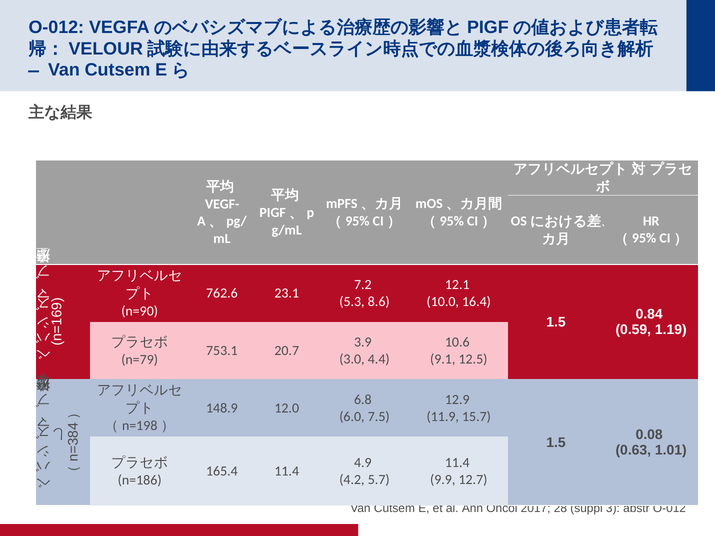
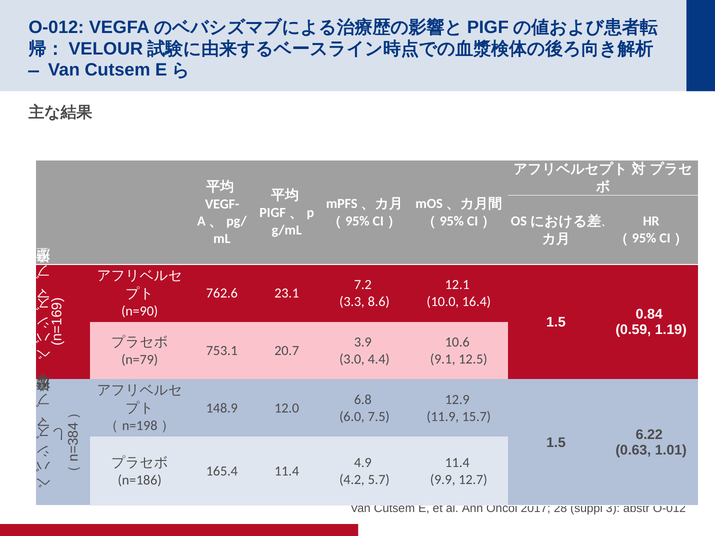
5.3: 5.3 -> 3.3
0.08: 0.08 -> 6.22
